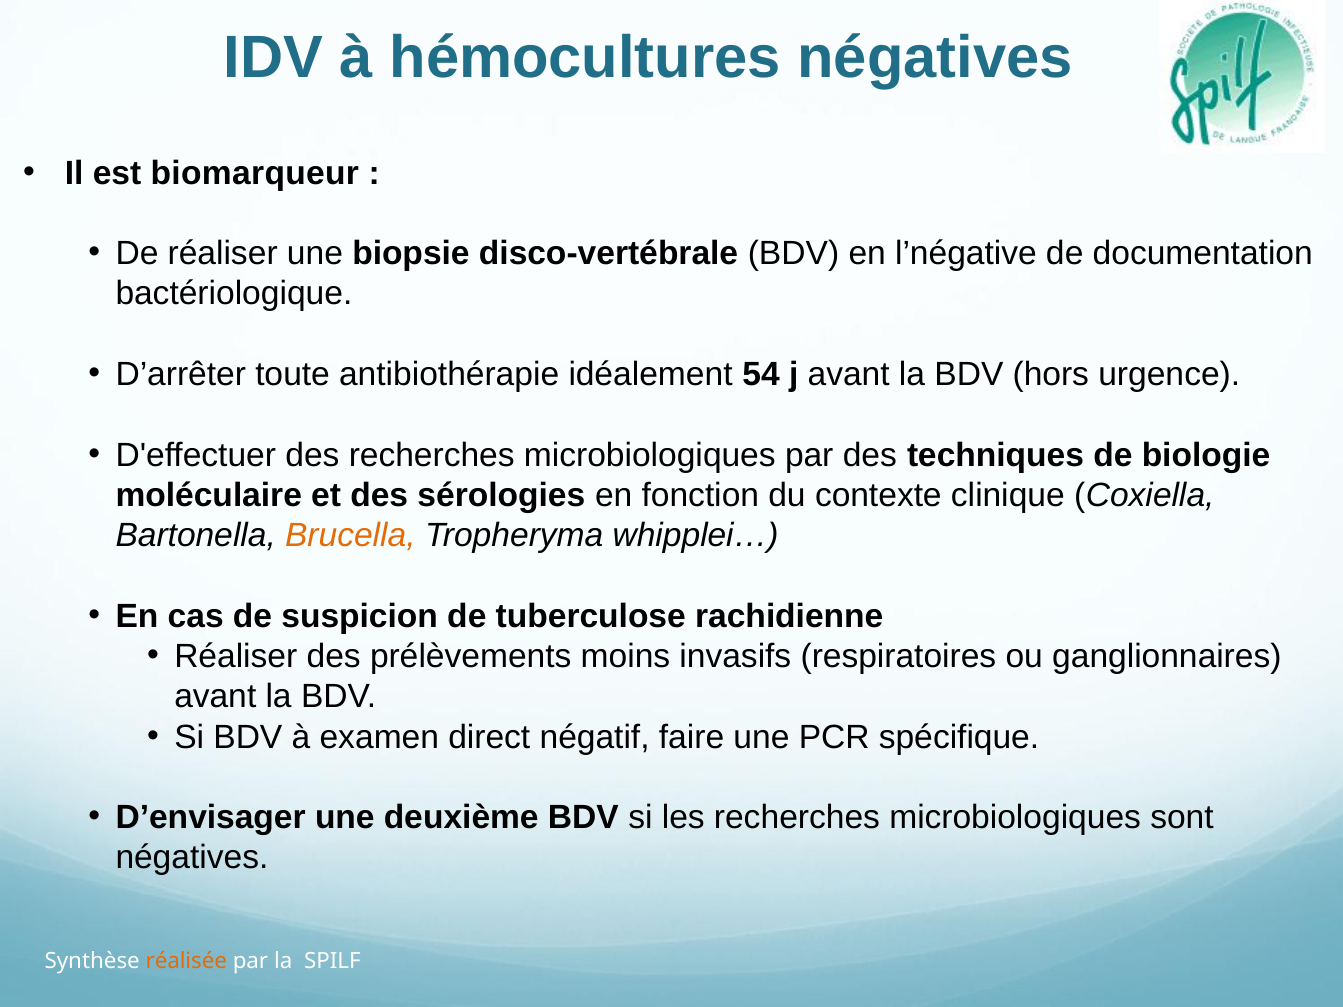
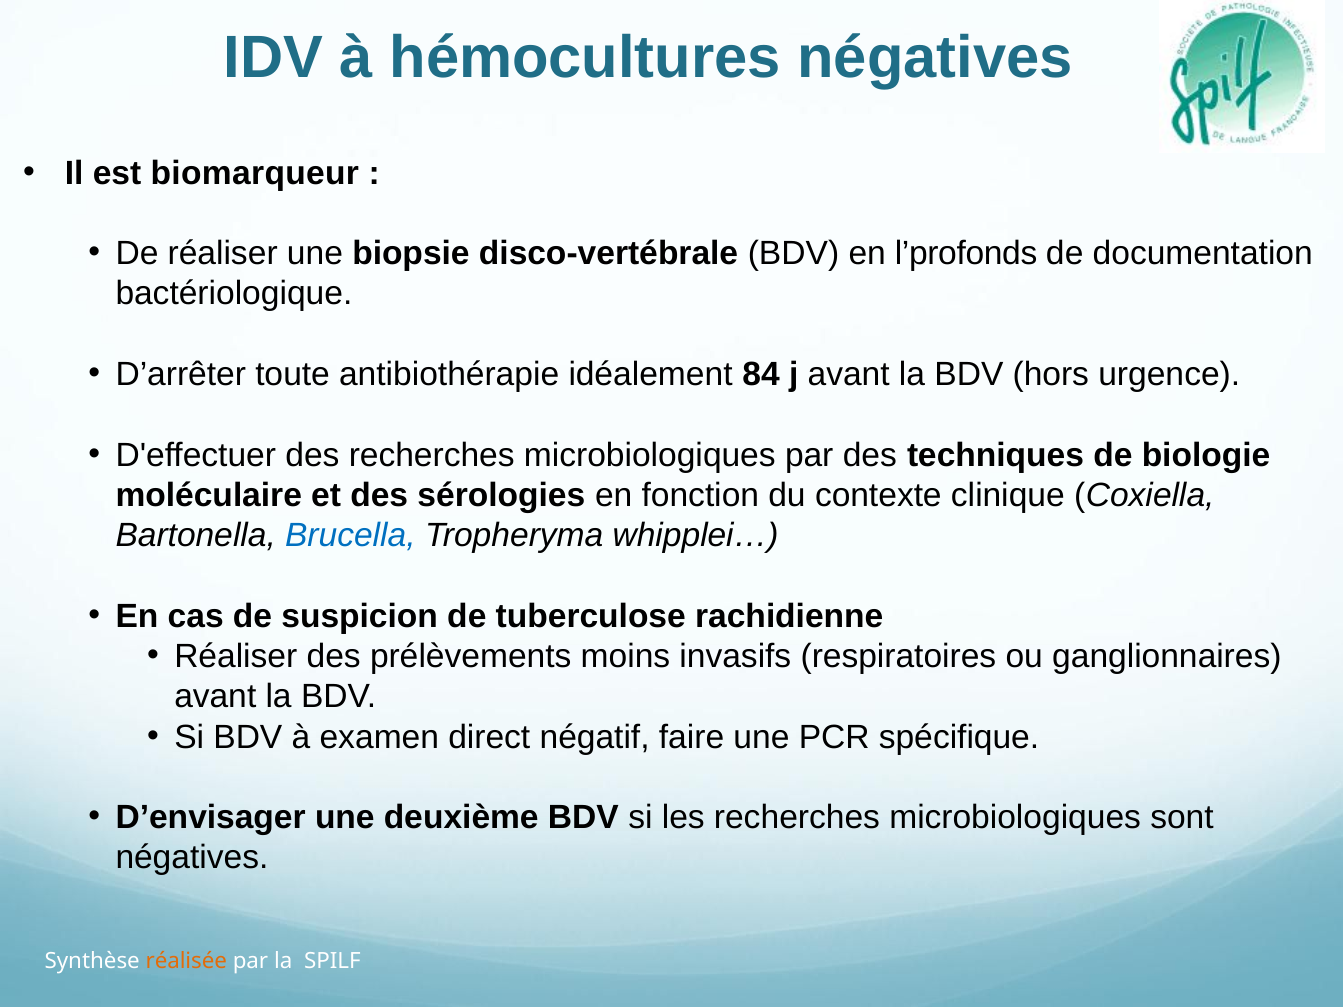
l’négative: l’négative -> l’profonds
54: 54 -> 84
Brucella colour: orange -> blue
